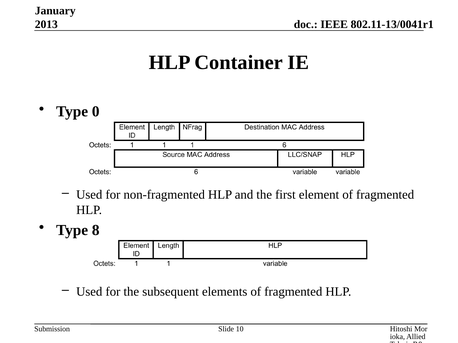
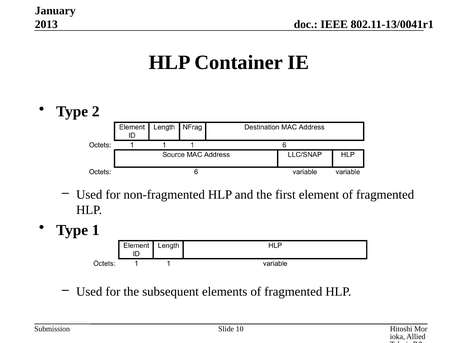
0: 0 -> 2
8: 8 -> 1
